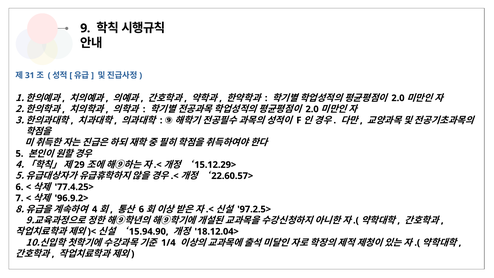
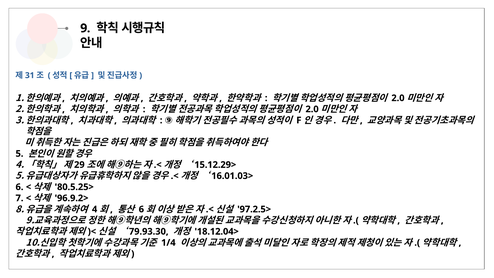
22.60.57>: 22.60.57> -> 16.01.03>
77.4.25>: 77.4.25> -> 80.5.25>
15.94.90: 15.94.90 -> 79.93.30
